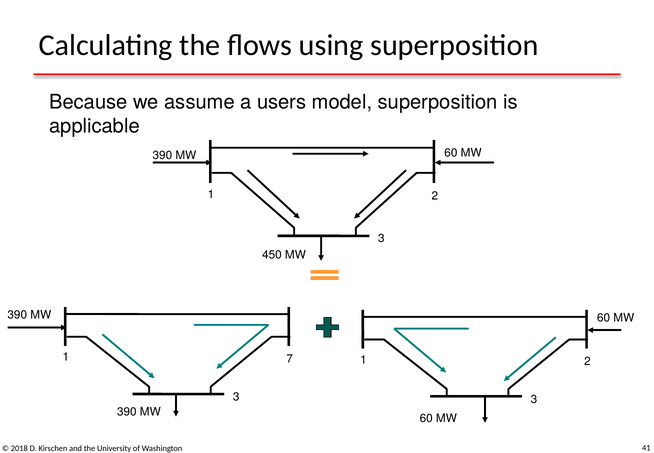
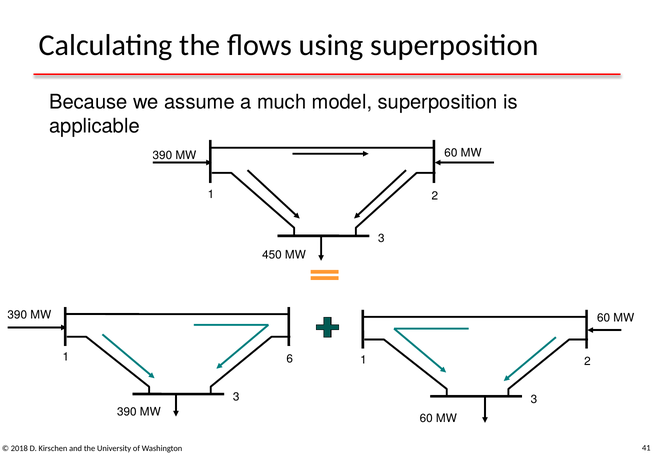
users: users -> much
7: 7 -> 6
